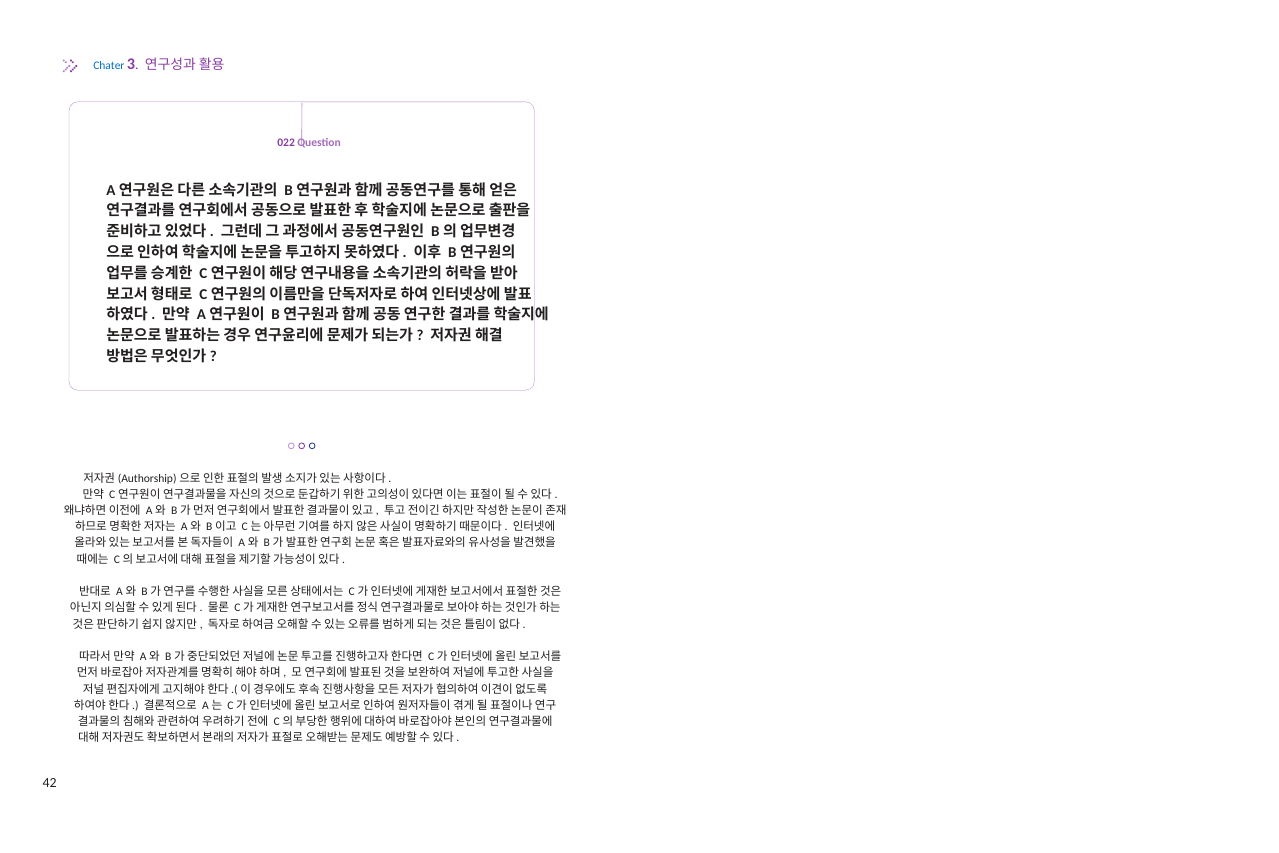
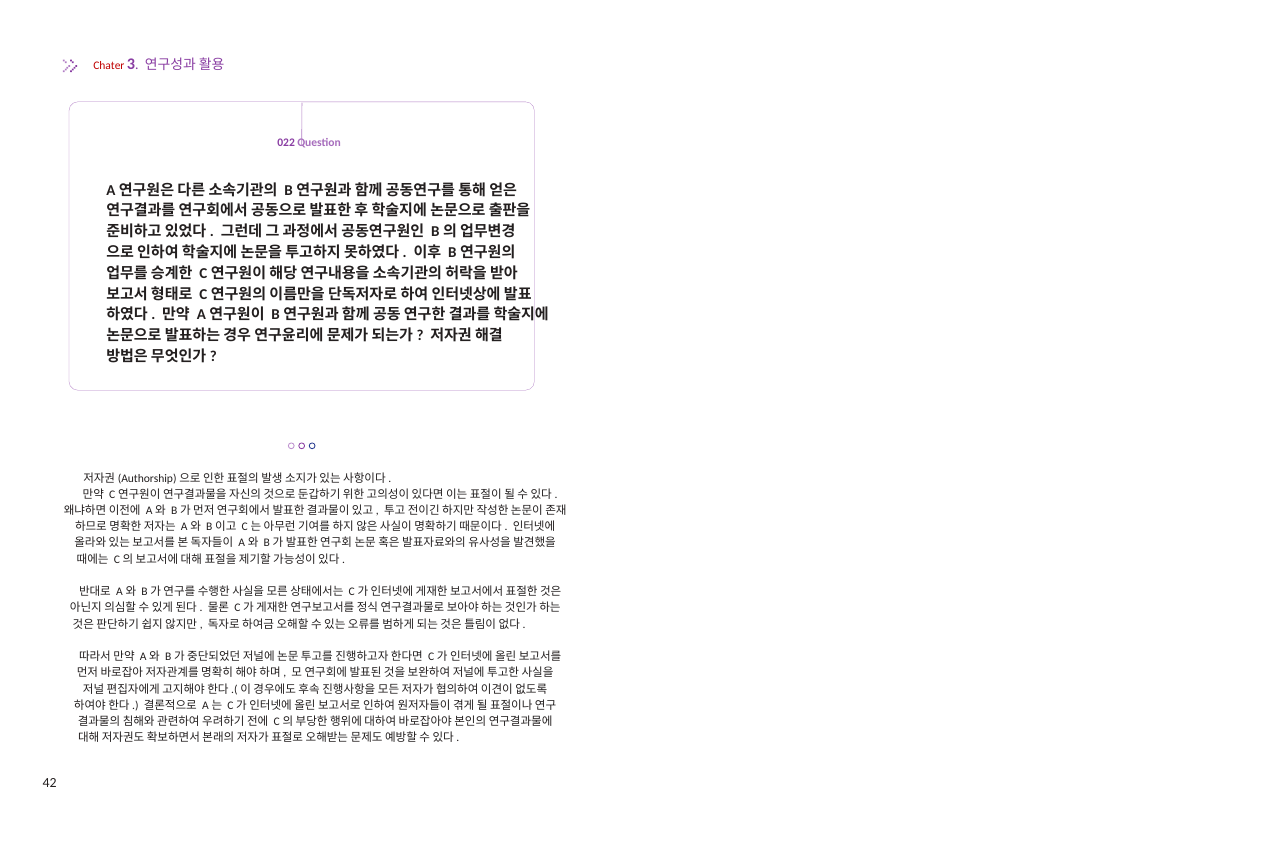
Chater colour: blue -> red
